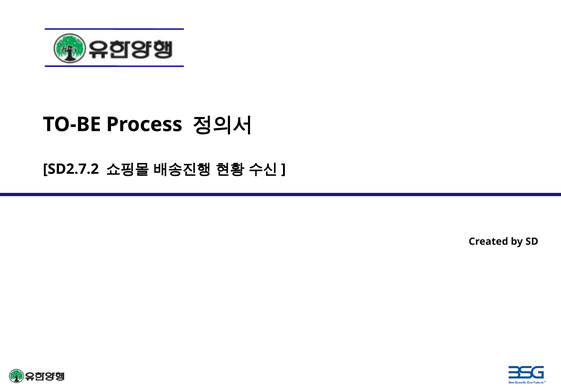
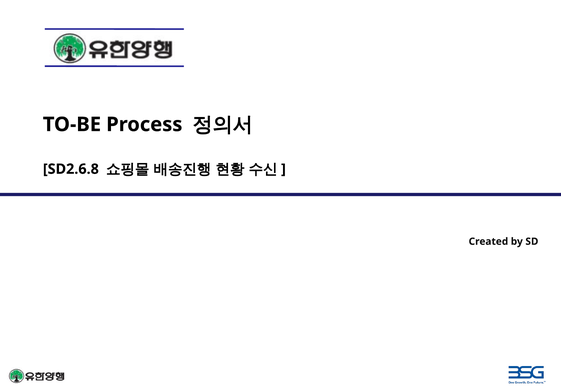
SD2.7.2: SD2.7.2 -> SD2.6.8
